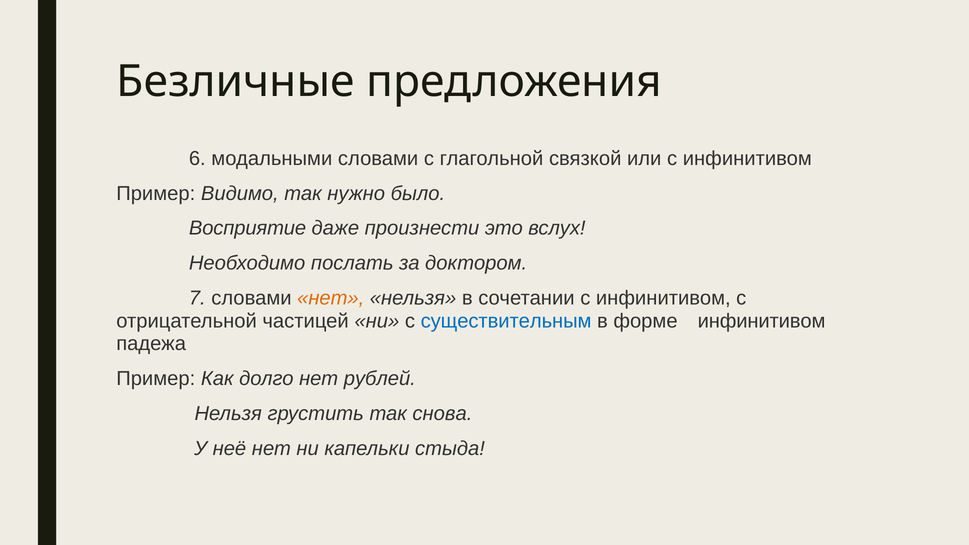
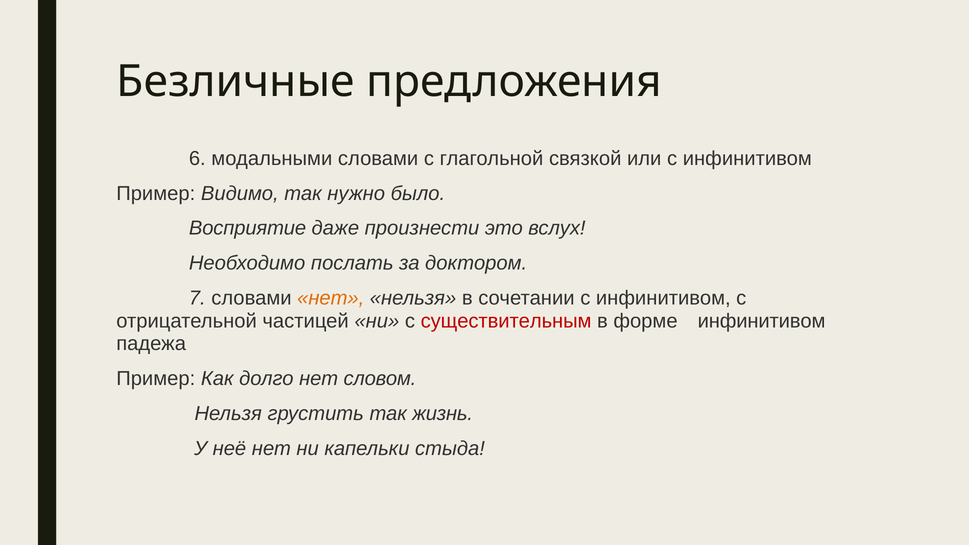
существительным colour: blue -> red
рублей: рублей -> словом
снова: снова -> жизнь
